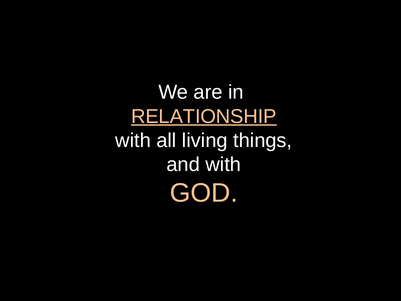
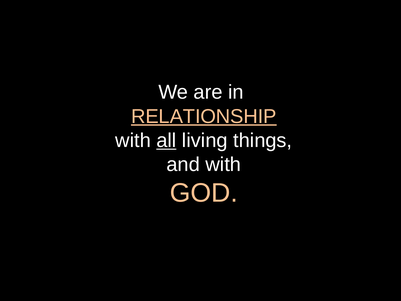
all underline: none -> present
